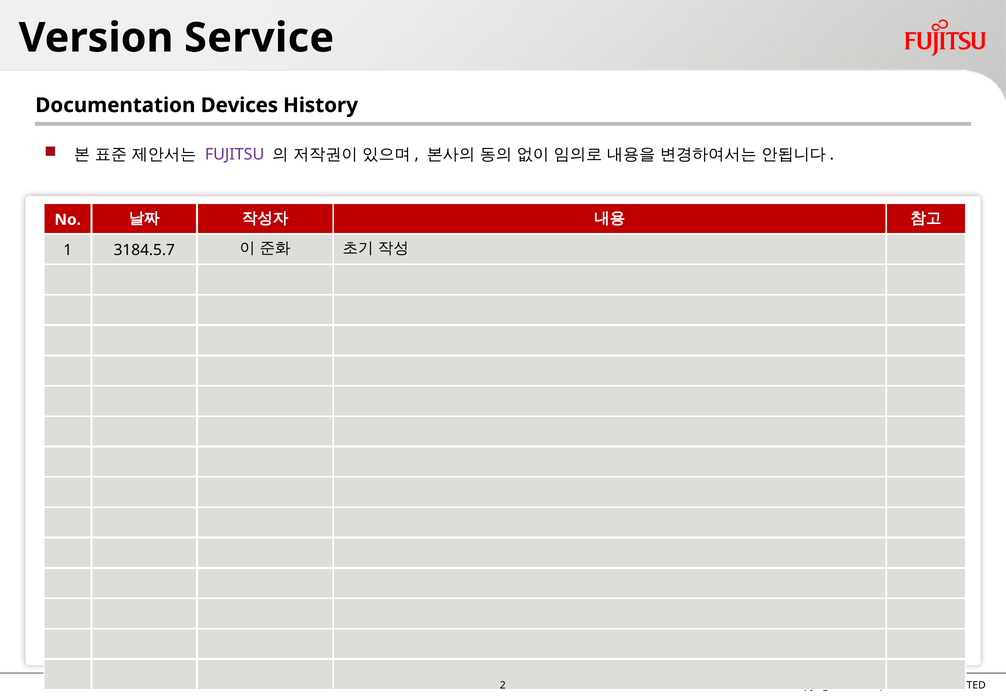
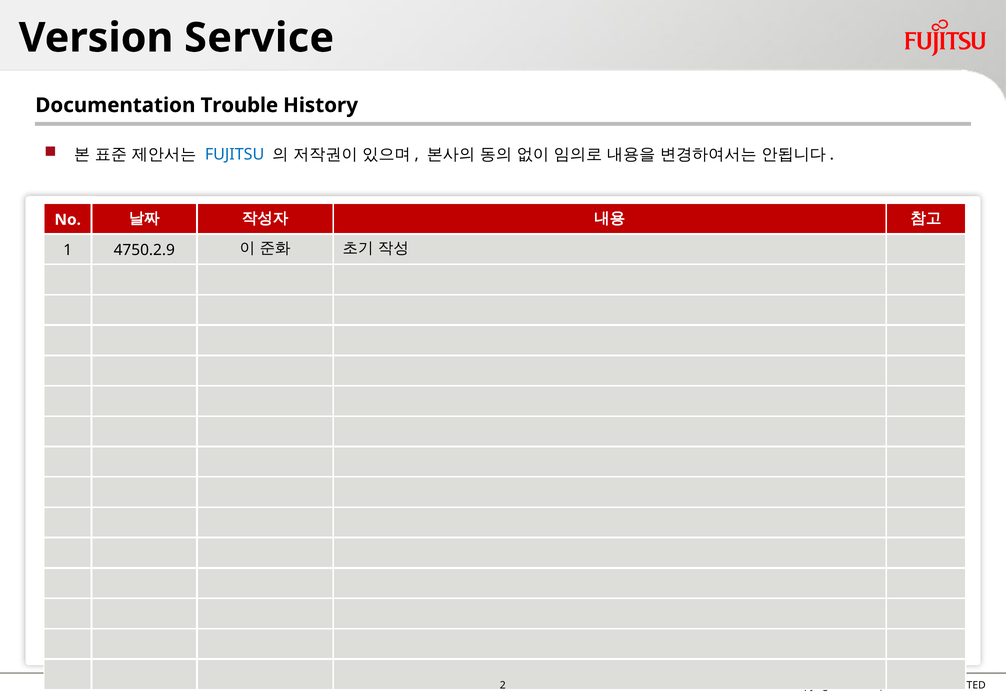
Devices: Devices -> Trouble
FUJITSU at (235, 155) colour: purple -> blue
3184.5.7: 3184.5.7 -> 4750.2.9
